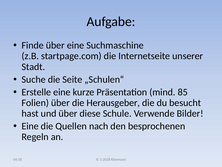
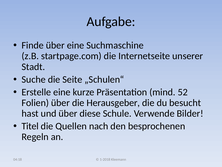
85: 85 -> 52
Eine at (30, 126): Eine -> Titel
